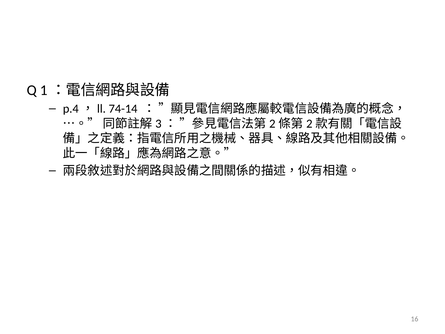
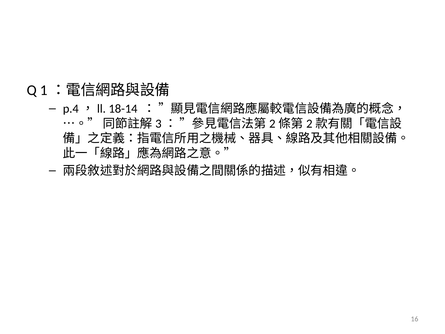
74-14: 74-14 -> 18-14
